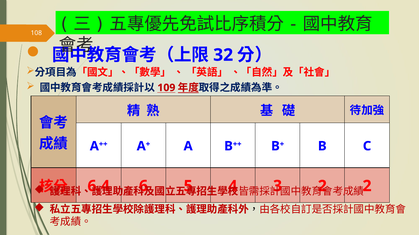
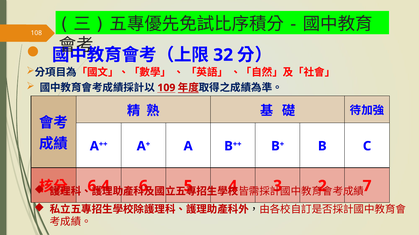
2 at (367, 186): 2 -> 7
